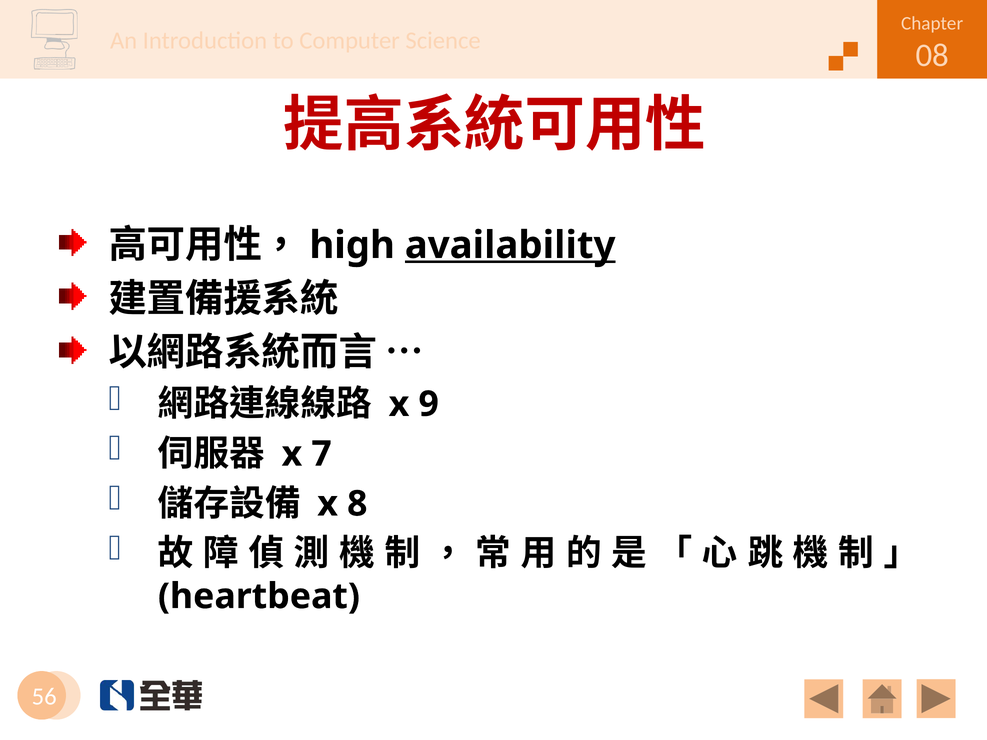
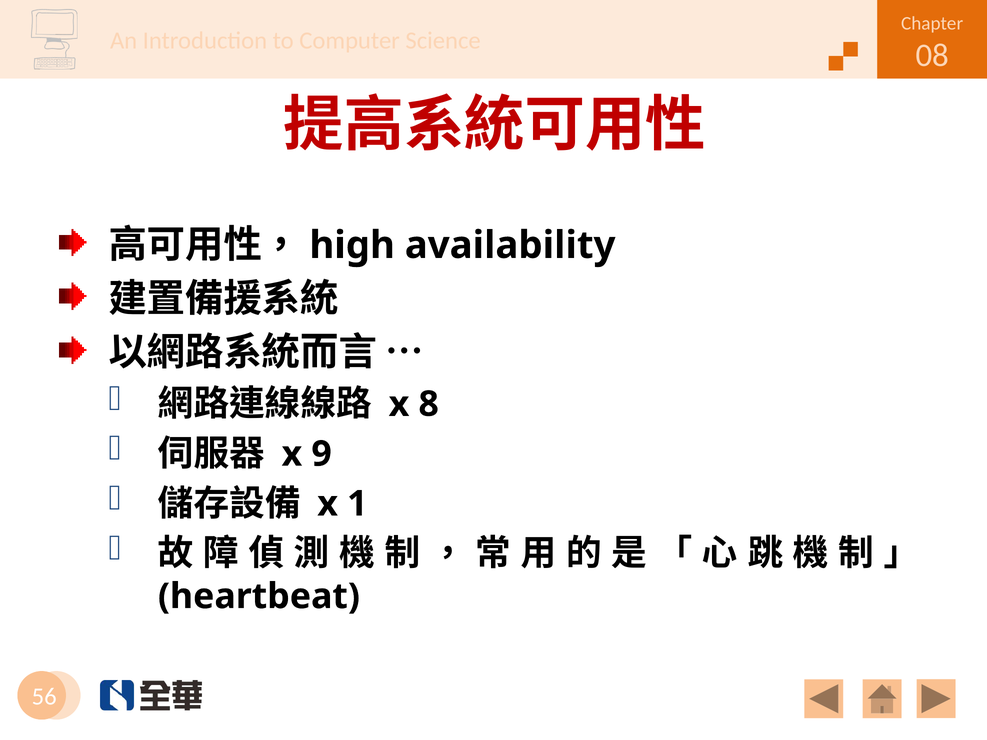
availability underline: present -> none
9: 9 -> 8
7: 7 -> 9
8: 8 -> 1
